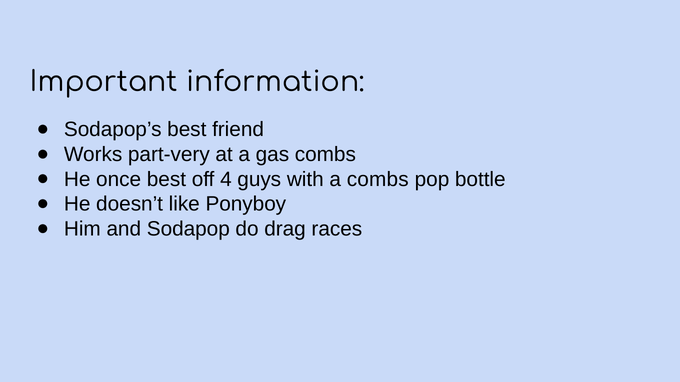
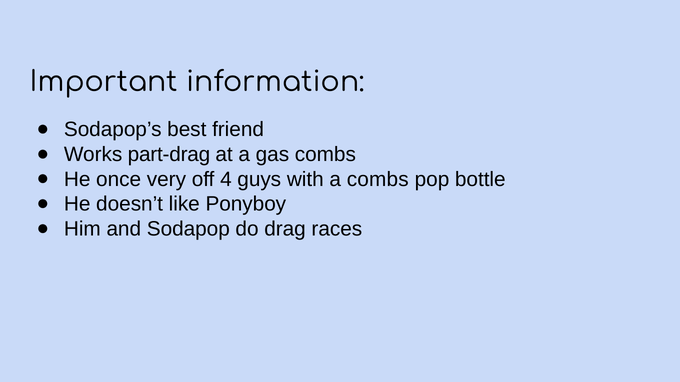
part-very: part-very -> part-drag
once best: best -> very
